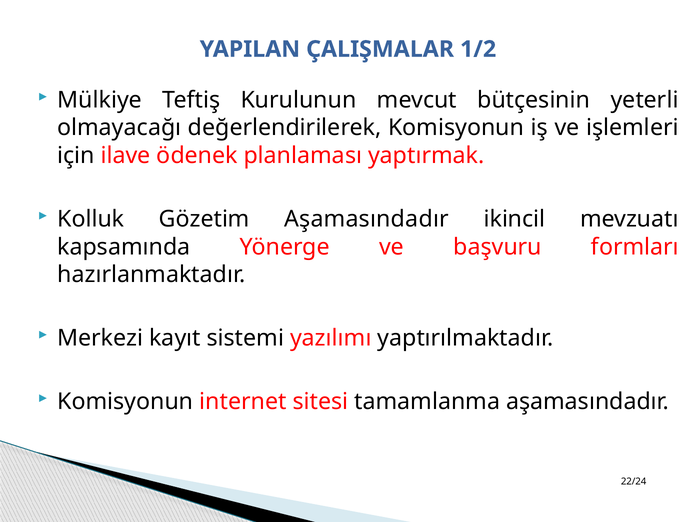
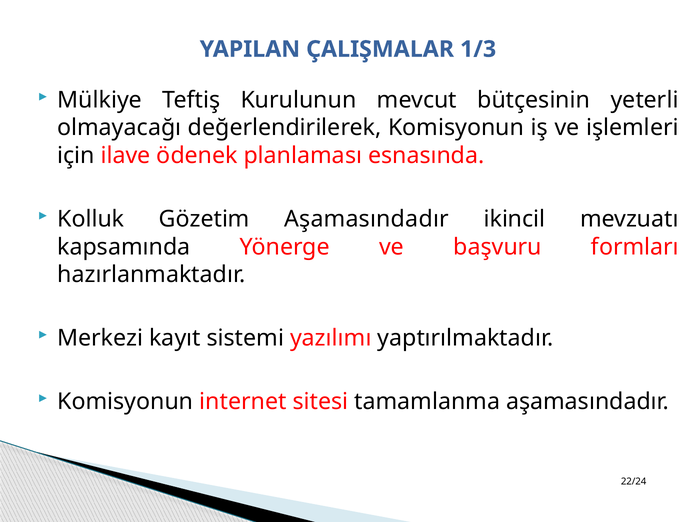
1/2: 1/2 -> 1/3
yaptırmak: yaptırmak -> esnasında
